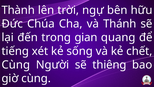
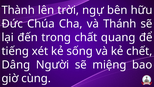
gian: gian -> chất
Cùng at (16, 65): Cùng -> Dâng
thiêng: thiêng -> miệng
